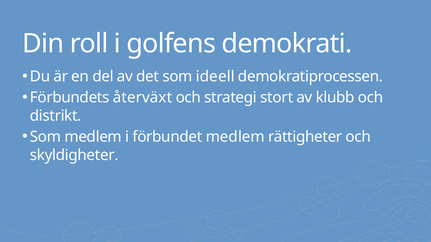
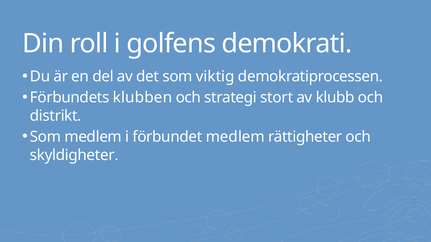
ideell: ideell -> viktig
återväxt: återväxt -> klubben
